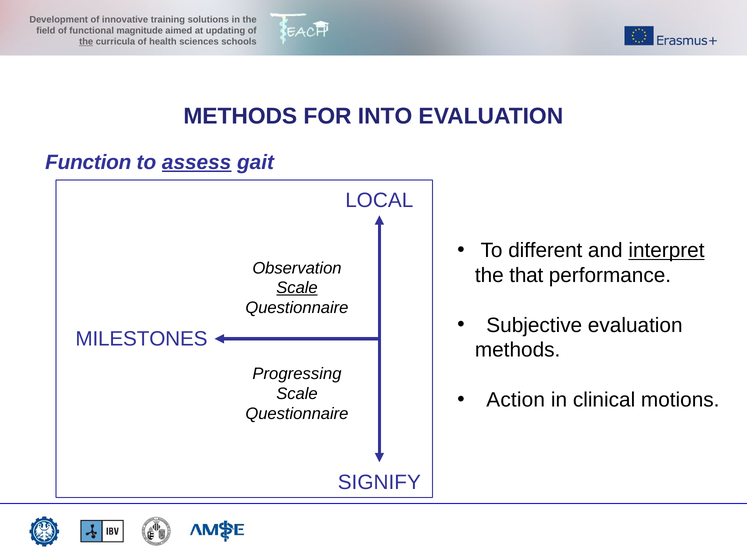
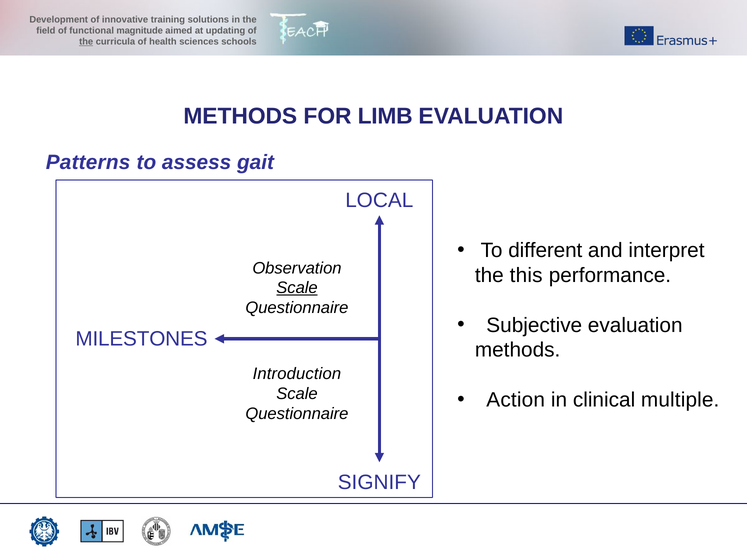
INTO: INTO -> LIMB
Function: Function -> Patterns
assess underline: present -> none
interpret underline: present -> none
that: that -> this
Progressing: Progressing -> Introduction
motions: motions -> multiple
